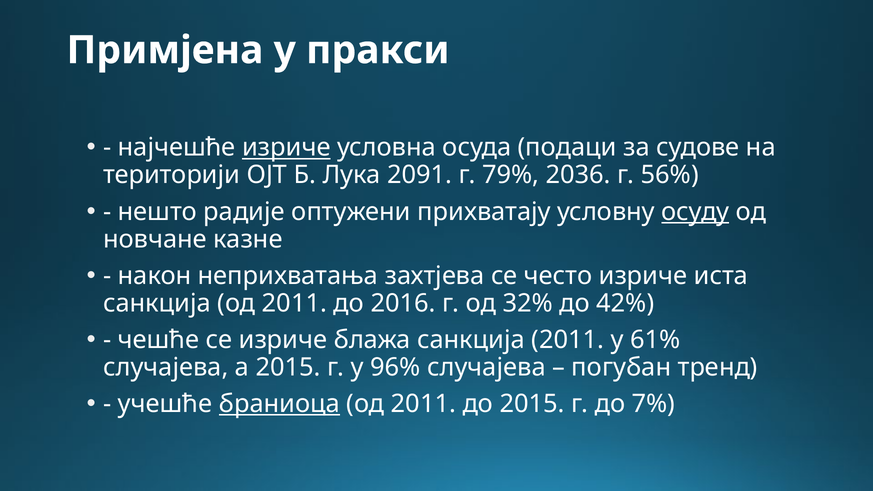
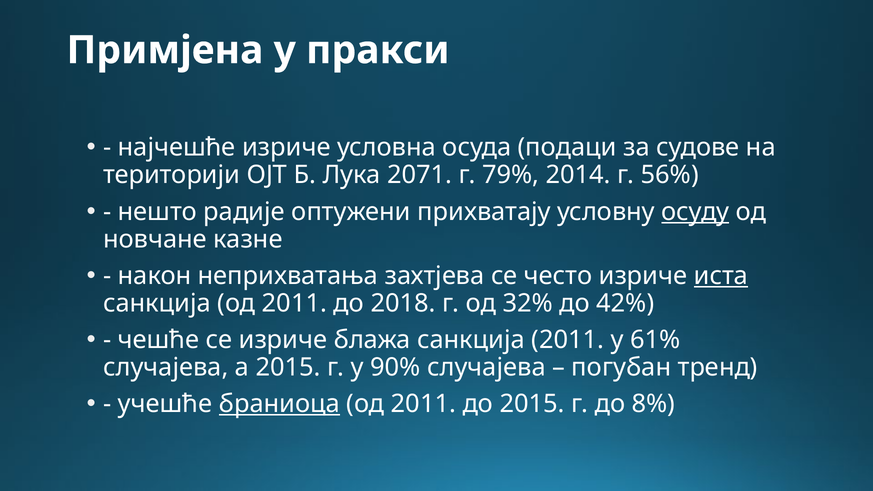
изриче at (286, 148) underline: present -> none
2091: 2091 -> 2071
2036: 2036 -> 2014
иста underline: none -> present
2016: 2016 -> 2018
96%: 96% -> 90%
7%: 7% -> 8%
